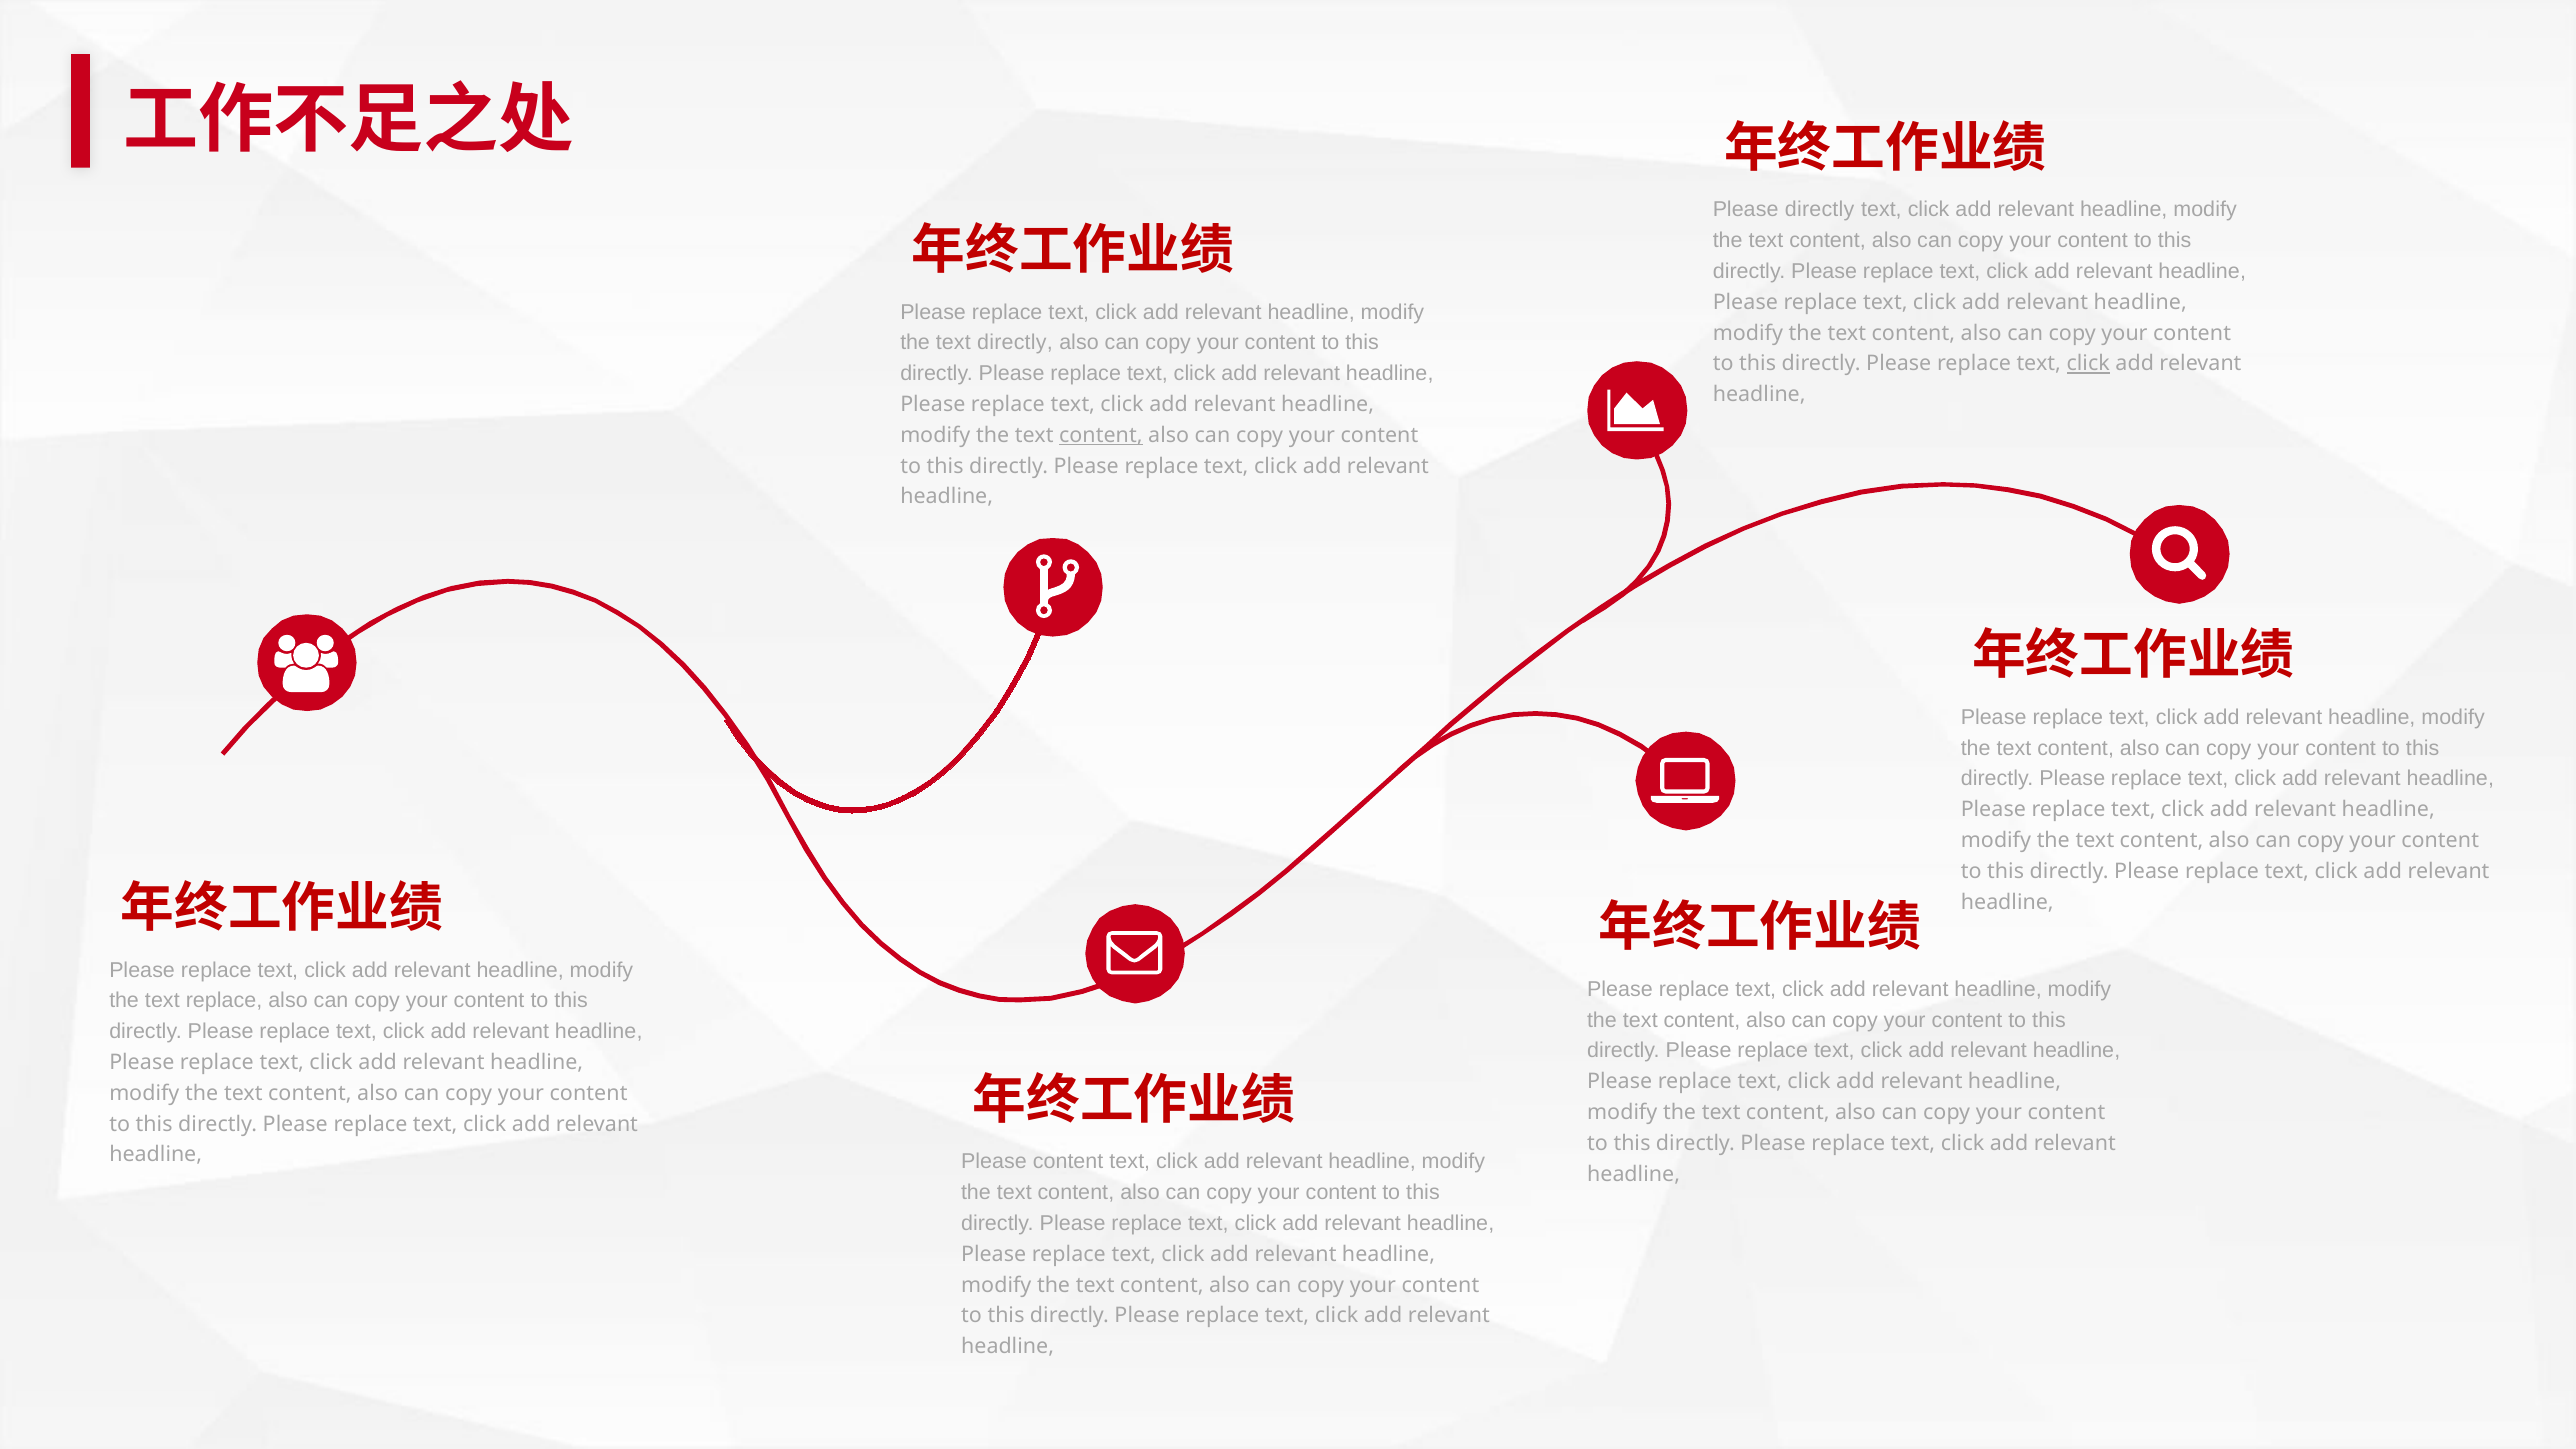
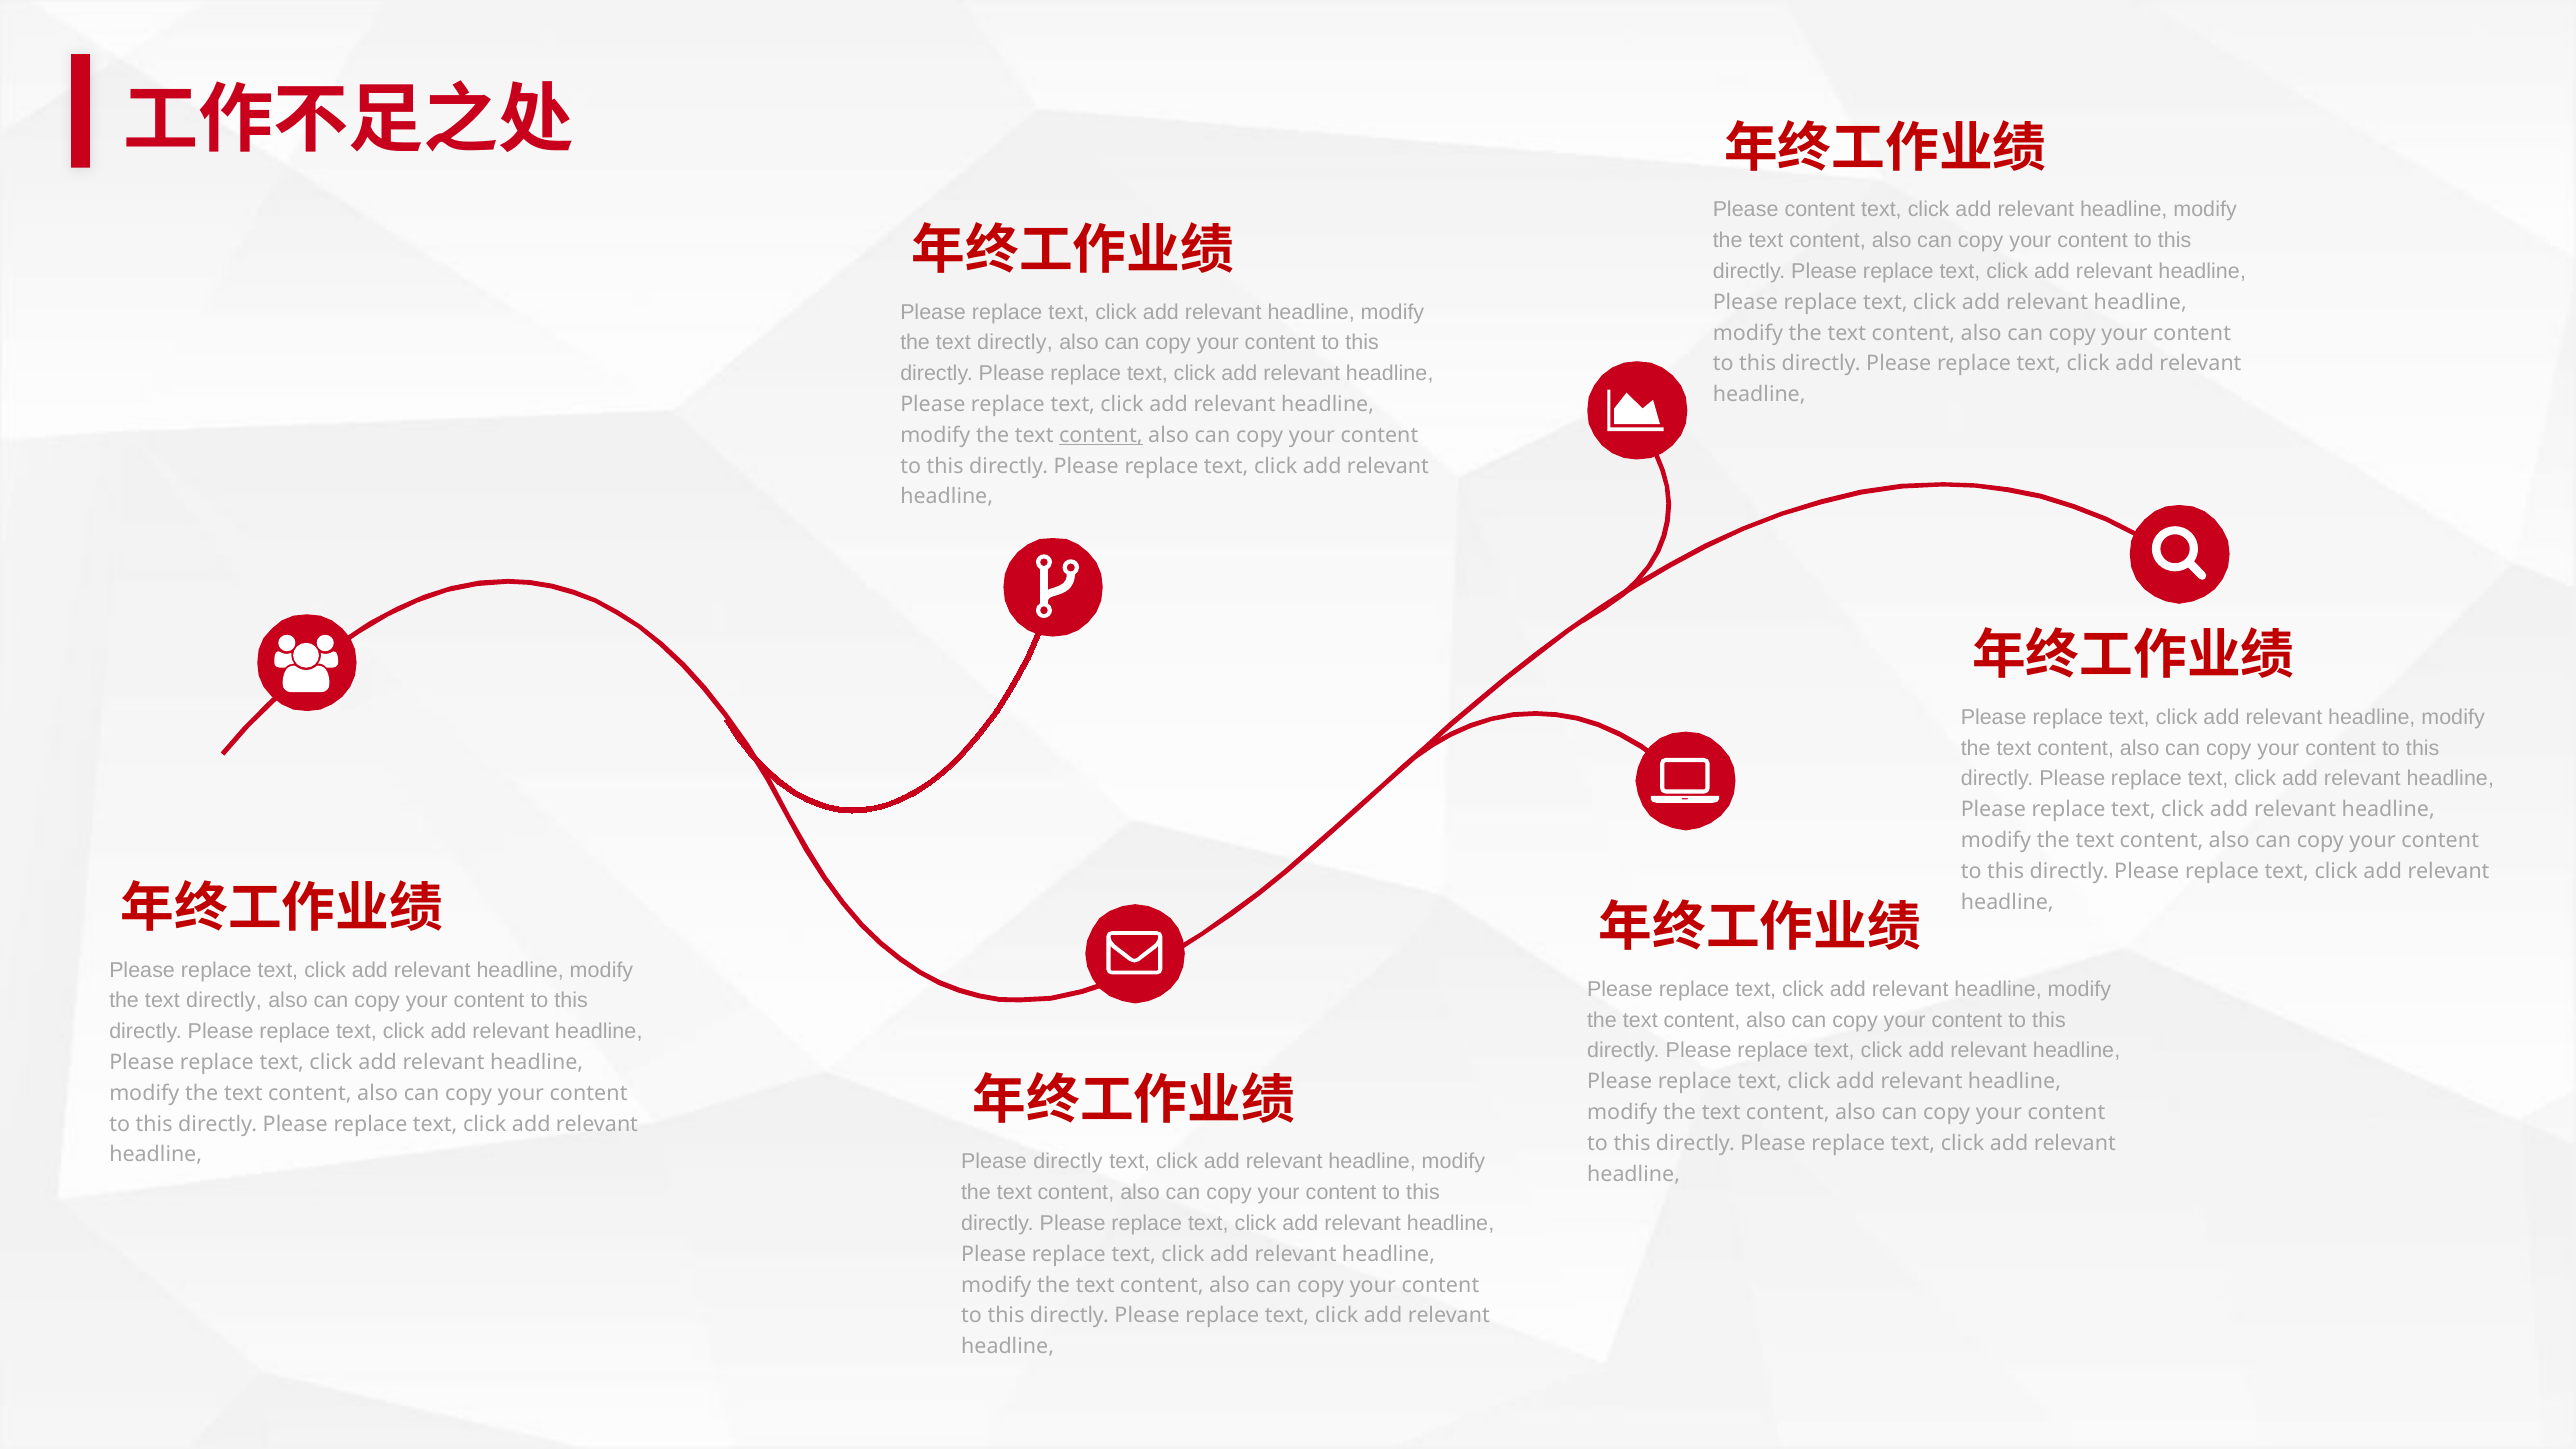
Please directly: directly -> content
click at (2088, 364) underline: present -> none
replace at (224, 1001): replace -> directly
Please content: content -> directly
